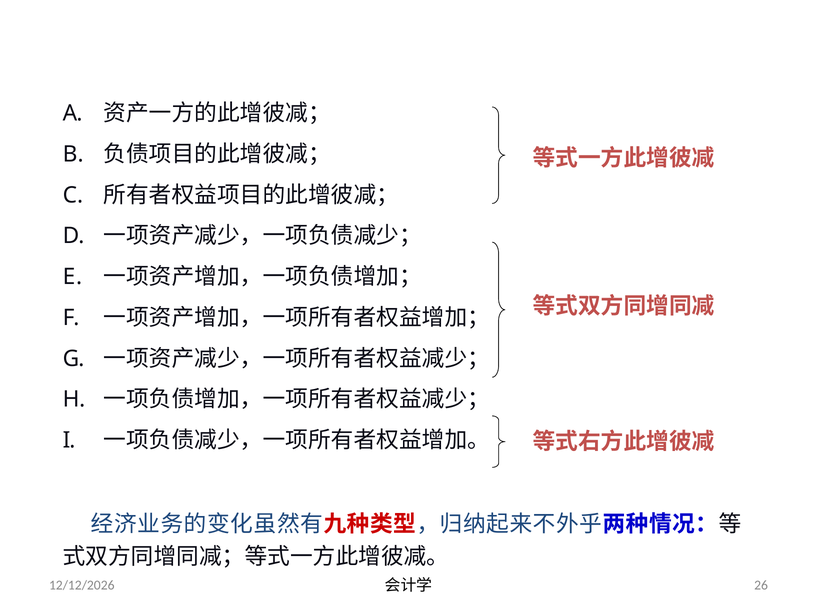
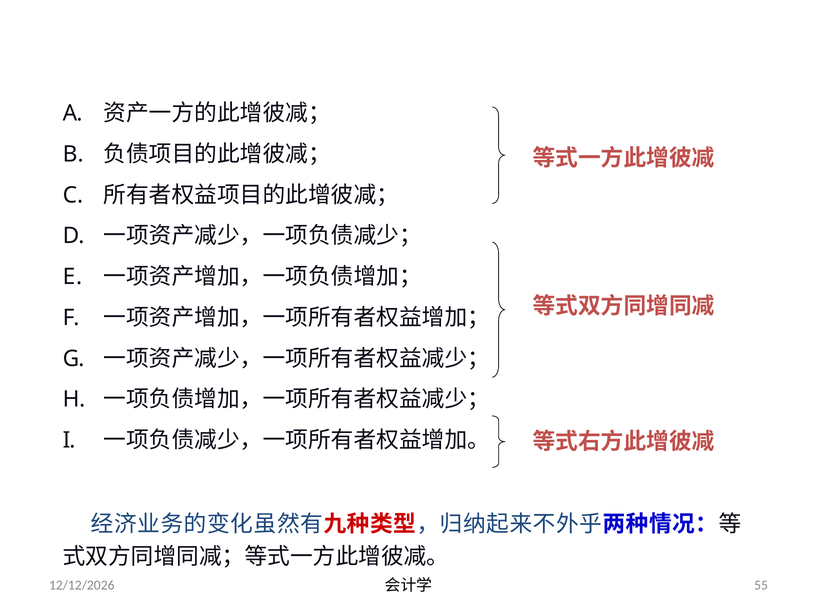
26: 26 -> 55
